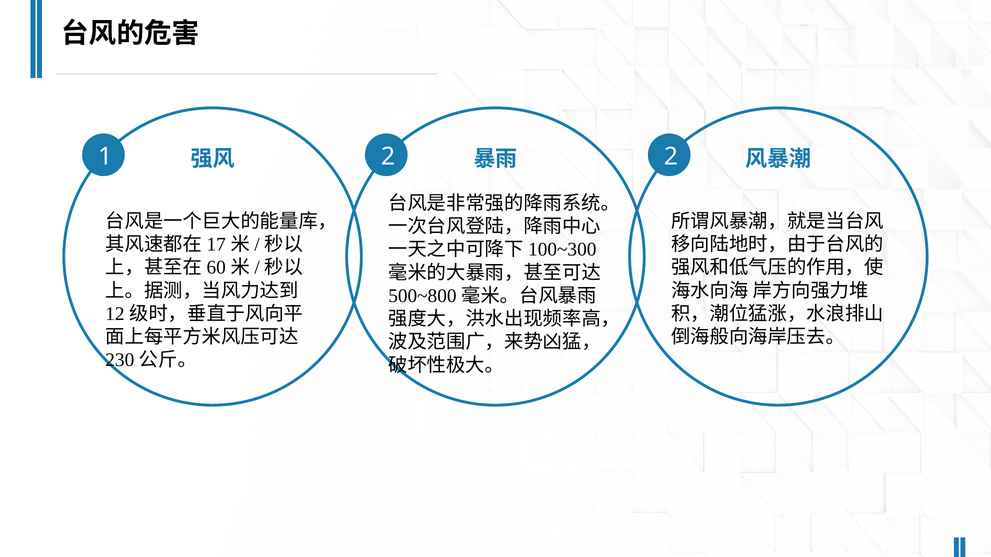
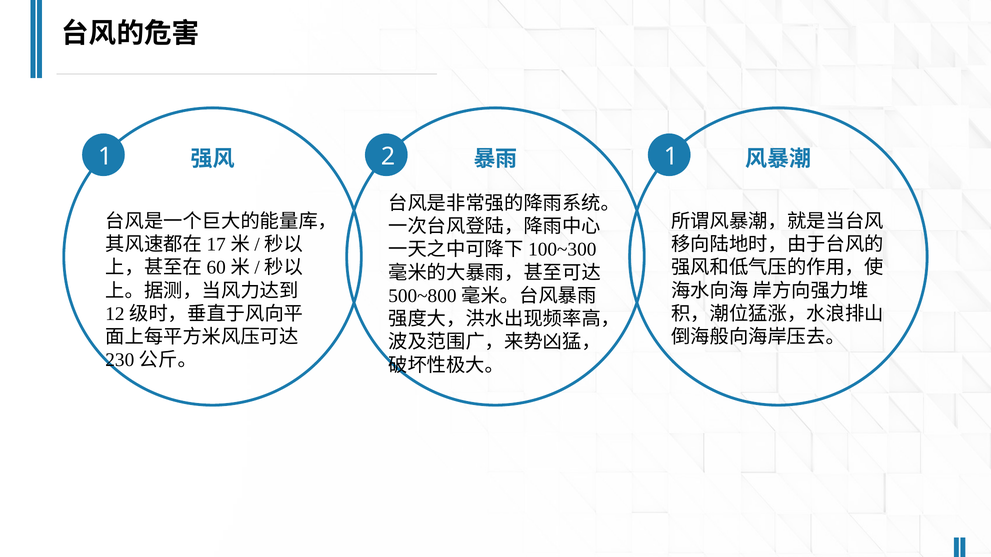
2 2: 2 -> 1
